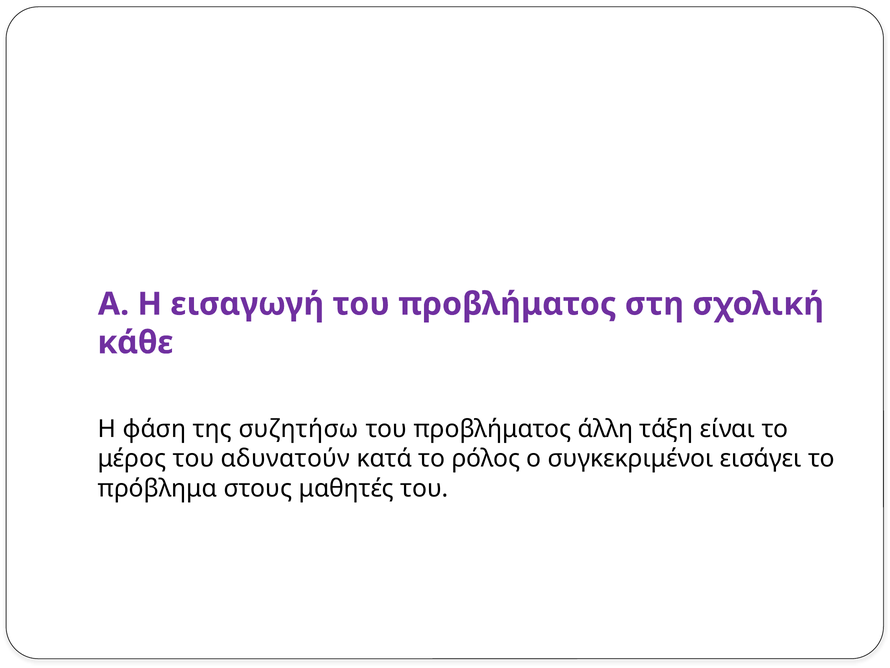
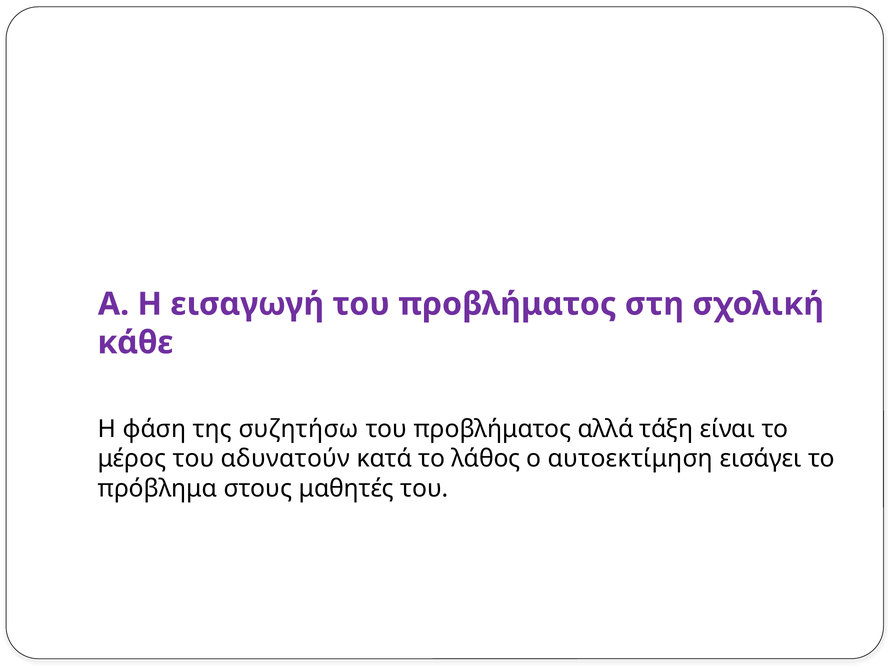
άλλη: άλλη -> αλλά
ρόλος: ρόλος -> λάθος
συγκεκριμένοι: συγκεκριμένοι -> αυτοεκτίμηση
